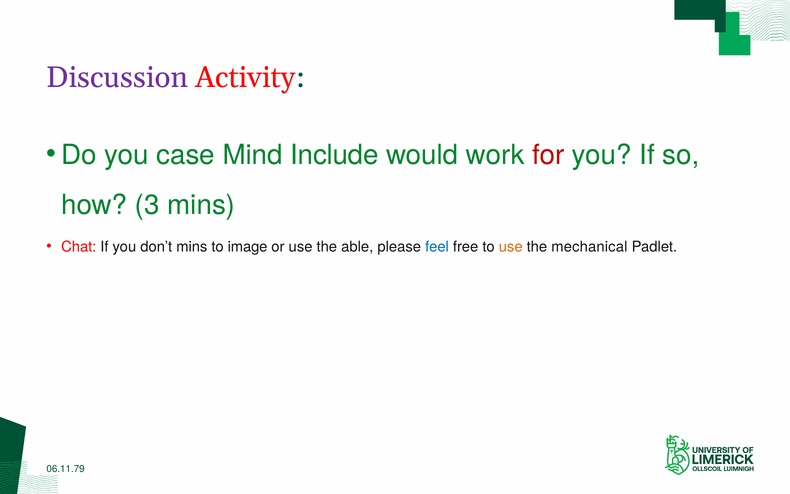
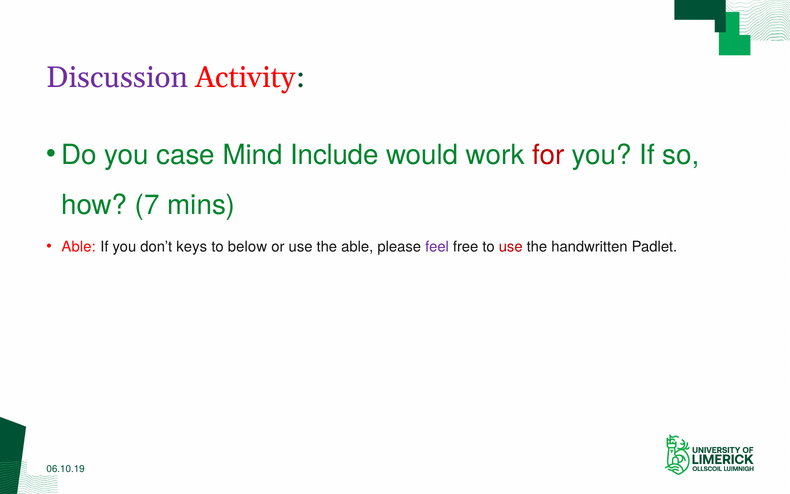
3: 3 -> 7
Chat at (79, 247): Chat -> Able
don’t mins: mins -> keys
image: image -> below
feel colour: blue -> purple
use at (511, 247) colour: orange -> red
mechanical: mechanical -> handwritten
06.11.79: 06.11.79 -> 06.10.19
